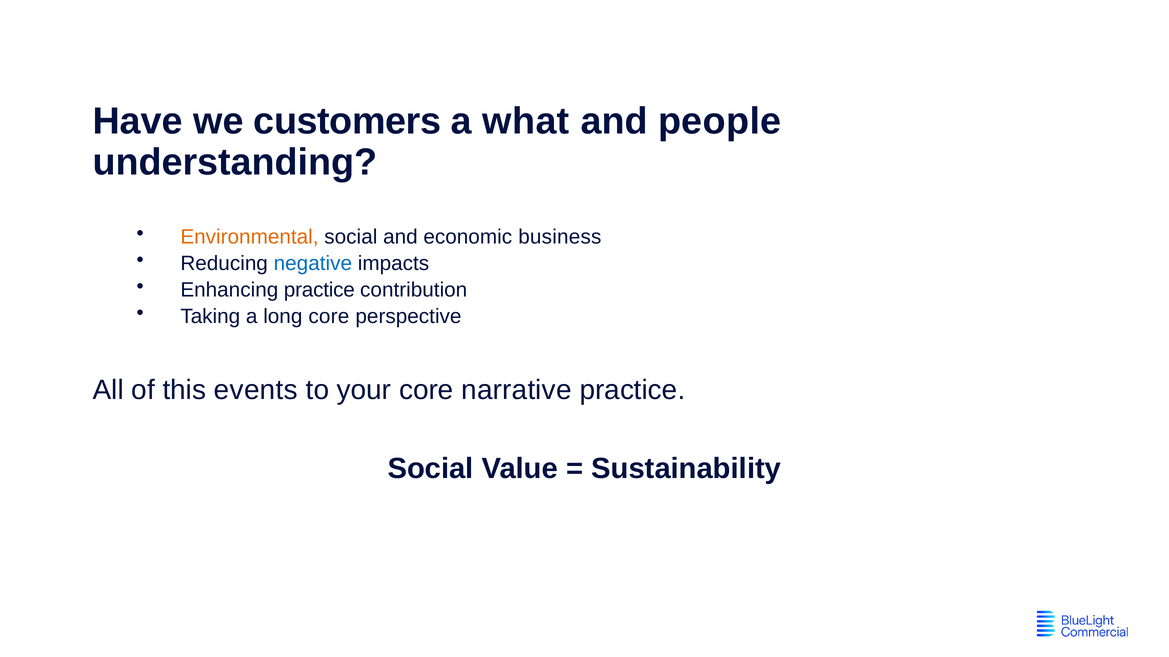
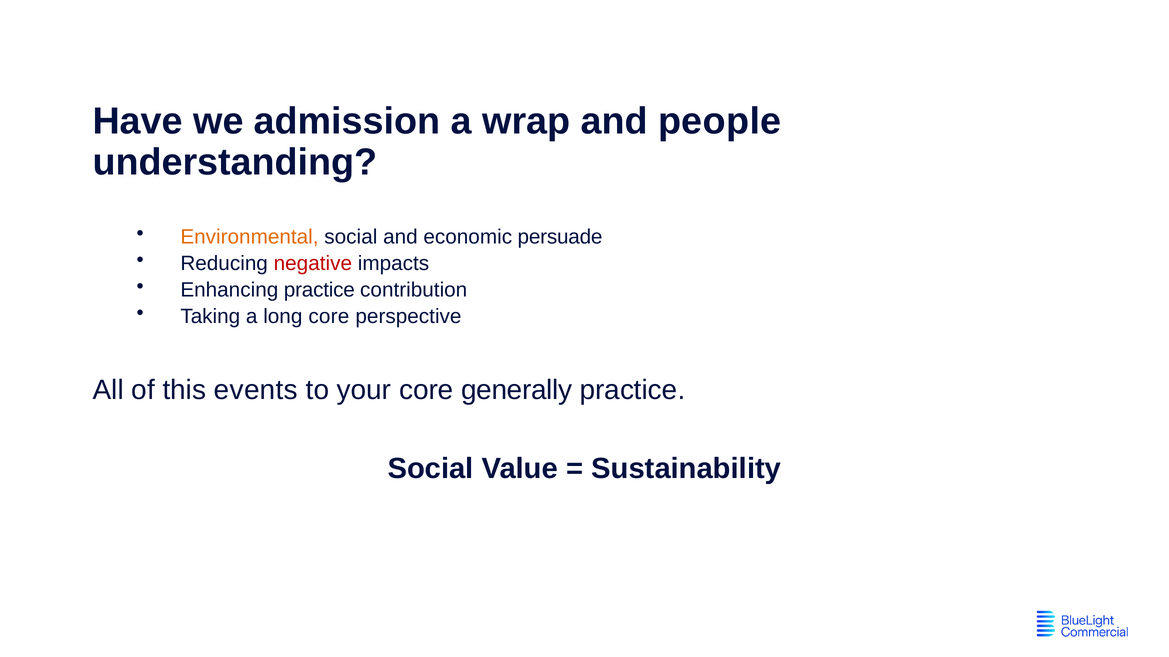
customers: customers -> admission
what: what -> wrap
business: business -> persuade
negative colour: blue -> red
narrative: narrative -> generally
